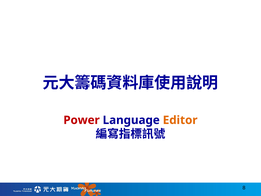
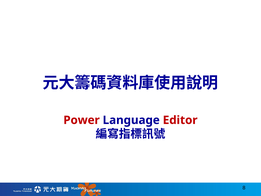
Editor colour: orange -> red
